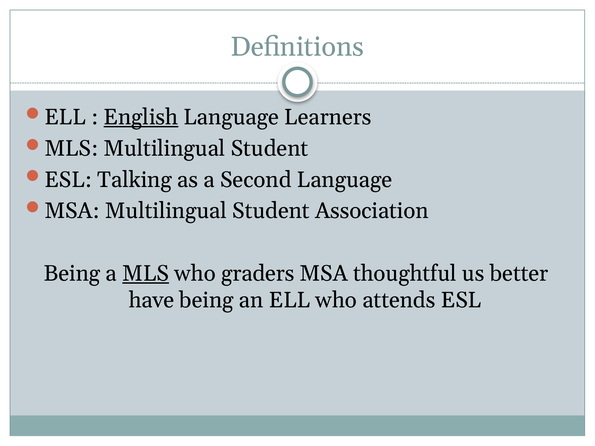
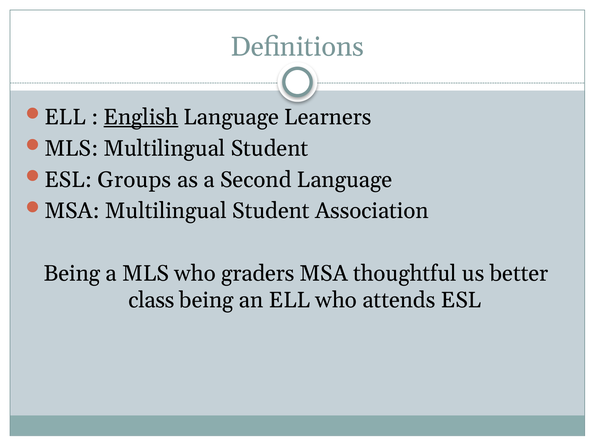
Talking: Talking -> Groups
MLS at (146, 274) underline: present -> none
have: have -> class
